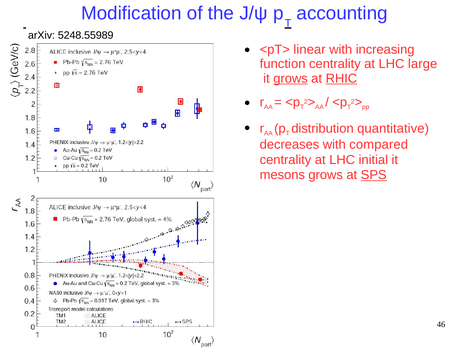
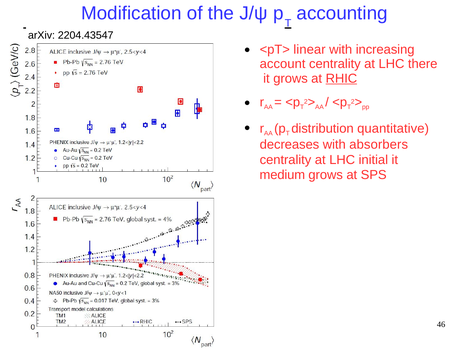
5248.55989: 5248.55989 -> 2204.43547
function: function -> account
large: large -> there
grows at (291, 79) underline: present -> none
compared: compared -> absorbers
mesons: mesons -> medium
SPS underline: present -> none
